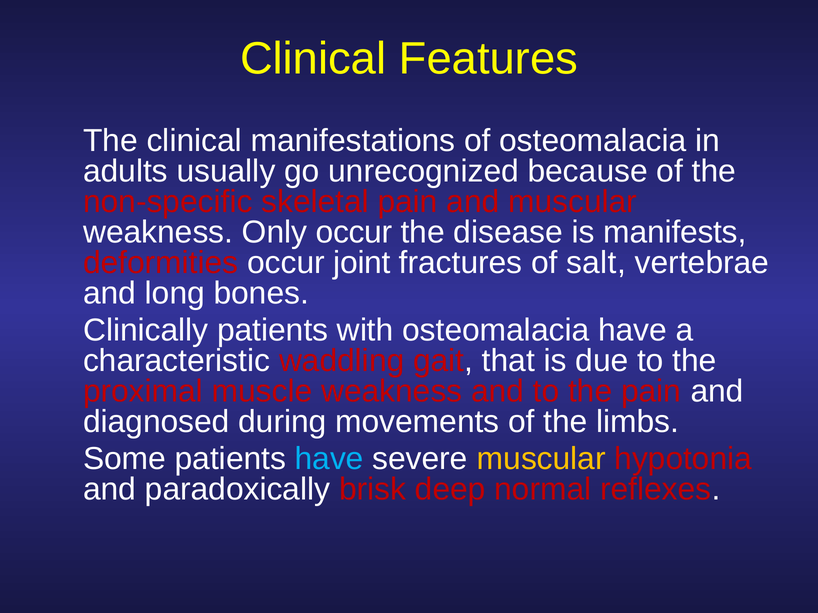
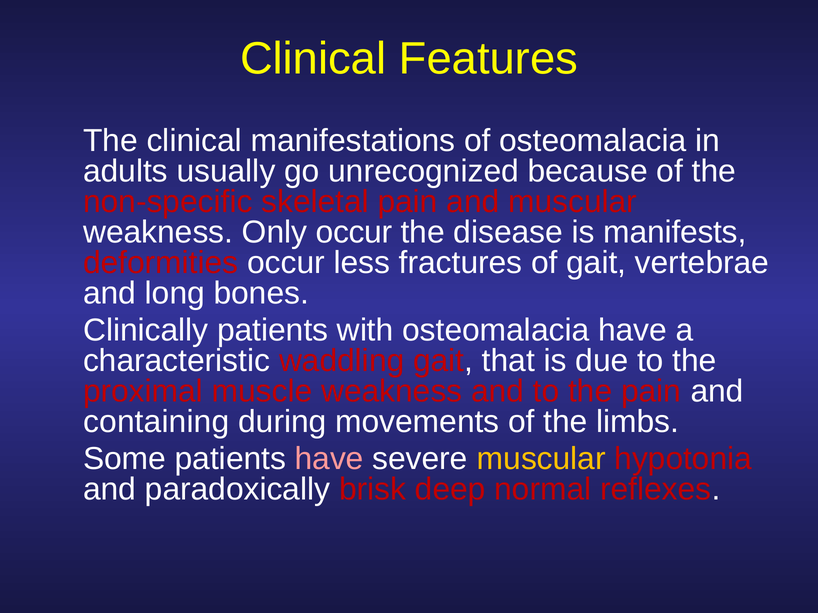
joint: joint -> less
of salt: salt -> gait
diagnosed: diagnosed -> containing
have at (329, 459) colour: light blue -> pink
